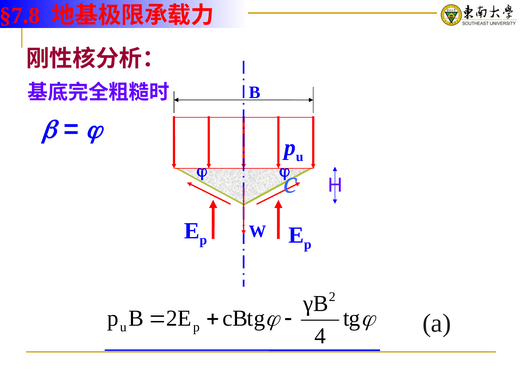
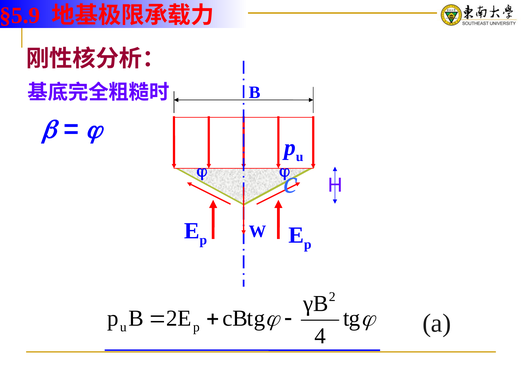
§7.8: §7.8 -> §5.9
